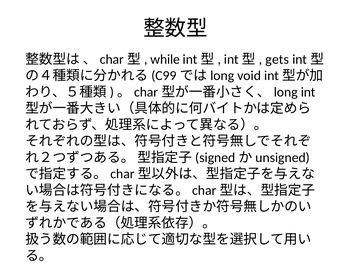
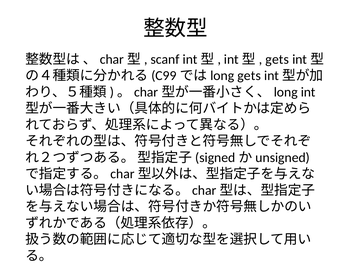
while: while -> scanf
void at (249, 76): void -> gets
